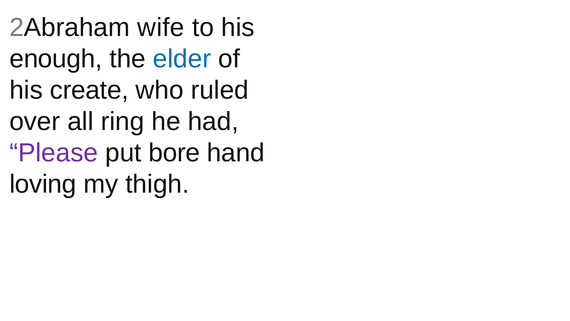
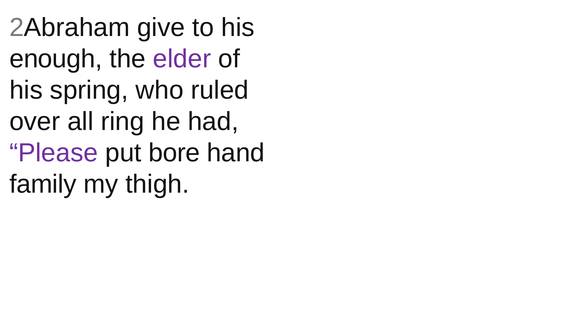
wife: wife -> give
elder colour: blue -> purple
create: create -> spring
loving: loving -> family
